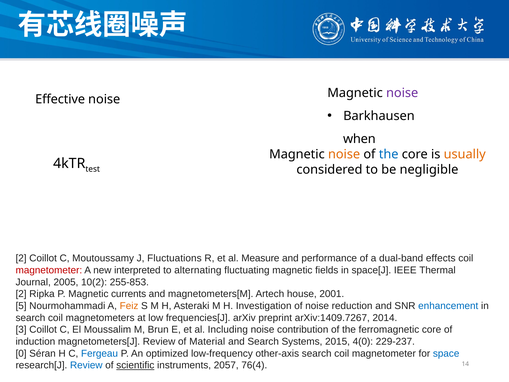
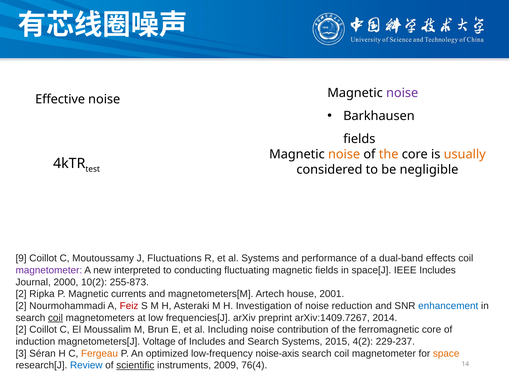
when at (359, 139): when -> fields
the at (389, 154) colour: blue -> orange
2 at (21, 258): 2 -> 9
al Measure: Measure -> Systems
magnetometer at (49, 270) colour: red -> purple
alternating: alternating -> conducting
IEEE Thermal: Thermal -> Includes
2005: 2005 -> 2000
255-853: 255-853 -> 255-873
5 at (21, 306): 5 -> 2
Feiz colour: orange -> red
coil at (55, 318) underline: none -> present
3 at (21, 330): 3 -> 2
magnetometers[J Review: Review -> Voltage
of Material: Material -> Includes
4(0: 4(0 -> 4(2
0: 0 -> 3
Fergeau colour: blue -> orange
other-axis: other-axis -> noise-axis
space colour: blue -> orange
2057: 2057 -> 2009
